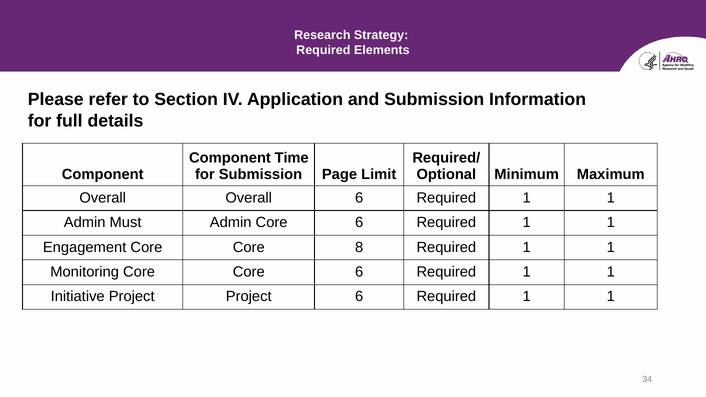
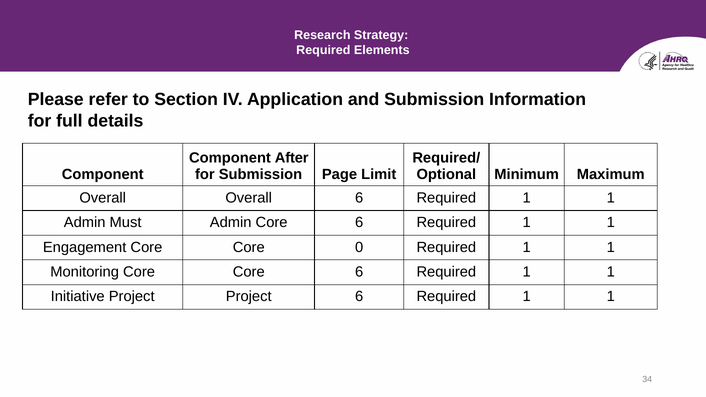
Time: Time -> After
8: 8 -> 0
